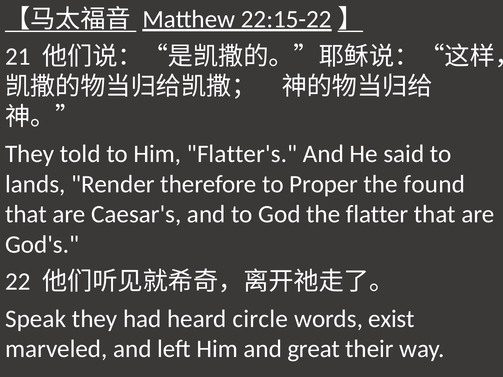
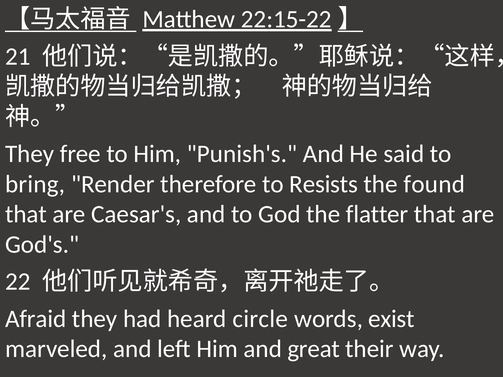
told: told -> free
Flatter's: Flatter's -> Punish's
lands: lands -> bring
Proper: Proper -> Resists
Speak: Speak -> Afraid
